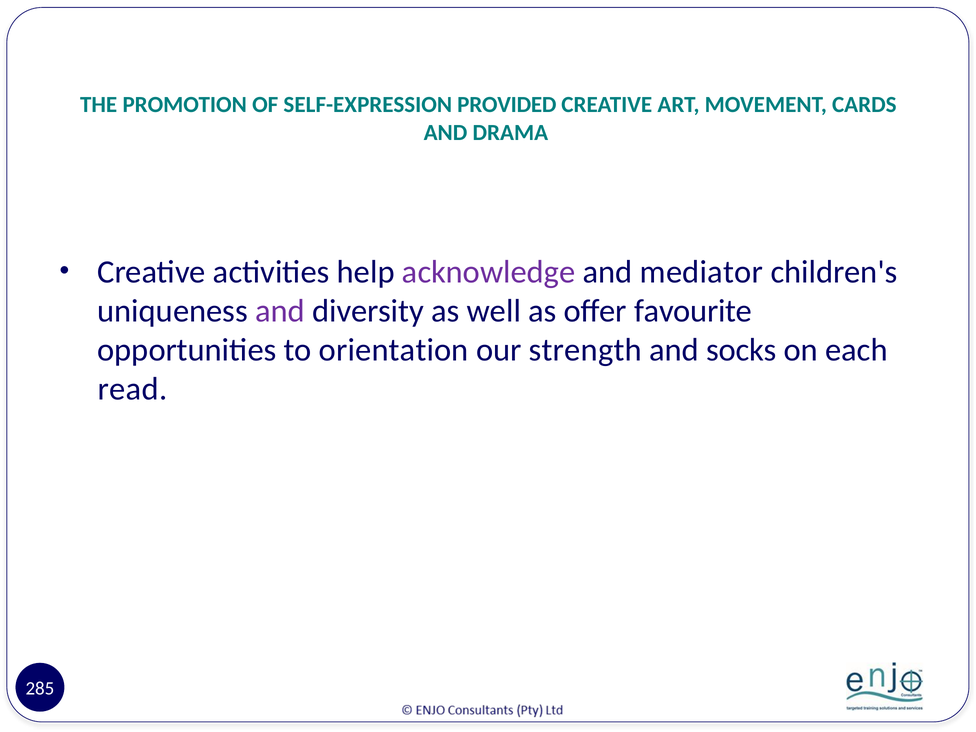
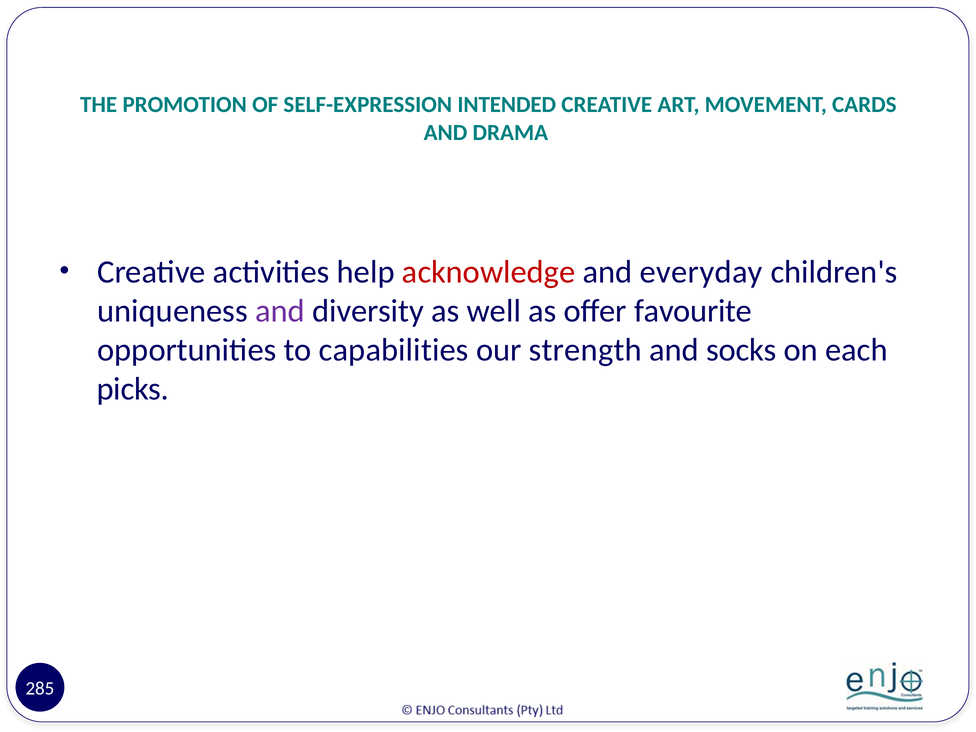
PROVIDED: PROVIDED -> INTENDED
acknowledge colour: purple -> red
mediator: mediator -> everyday
orientation: orientation -> capabilities
read: read -> picks
